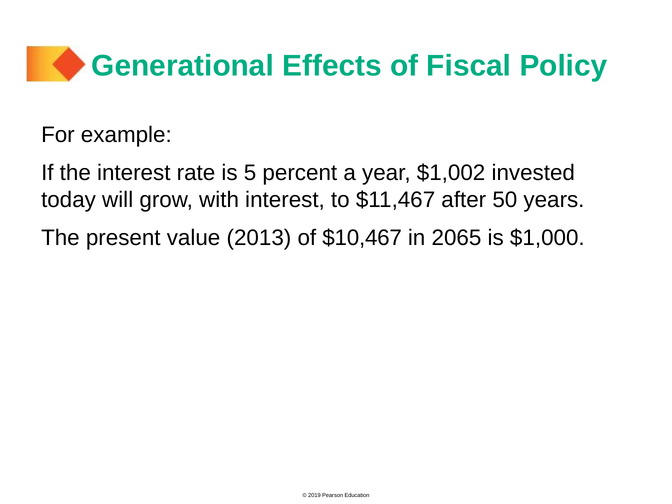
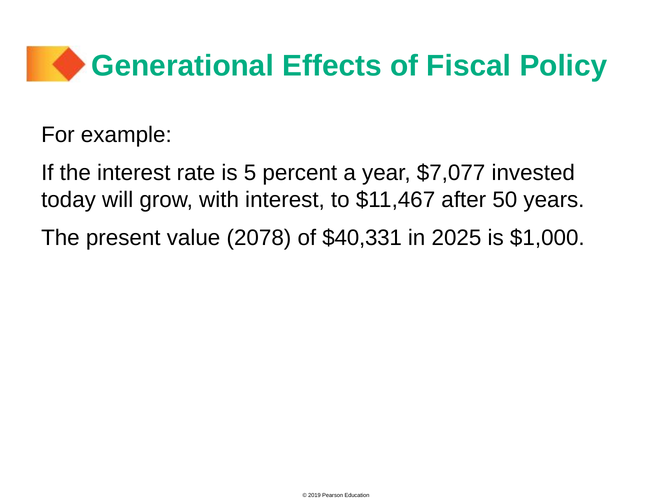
$1,002: $1,002 -> $7,077
2013: 2013 -> 2078
$10,467: $10,467 -> $40,331
2065: 2065 -> 2025
